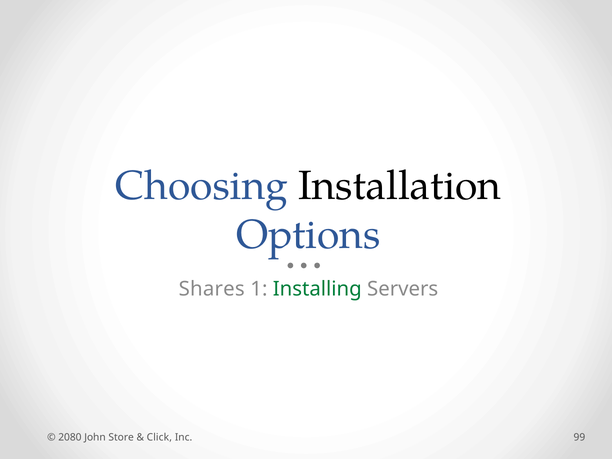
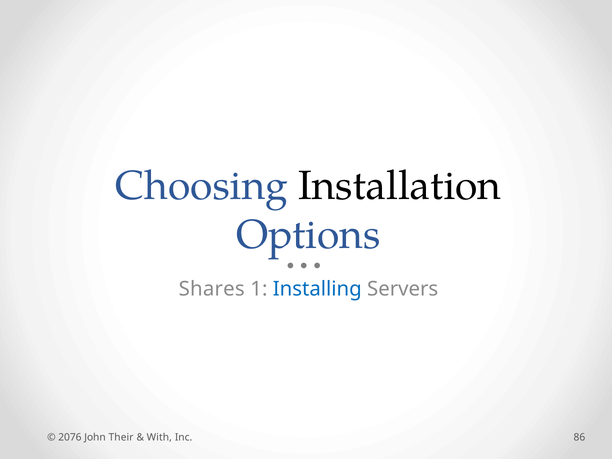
Installing colour: green -> blue
2080: 2080 -> 2076
Store: Store -> Their
Click: Click -> With
99: 99 -> 86
